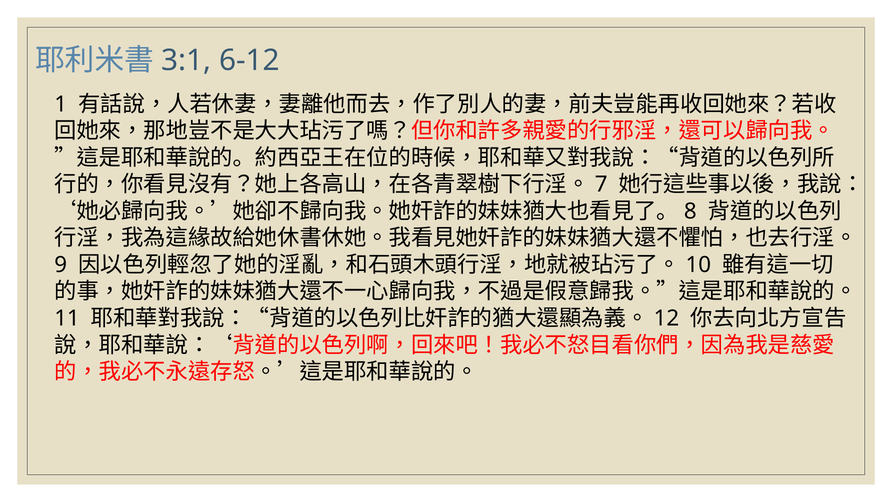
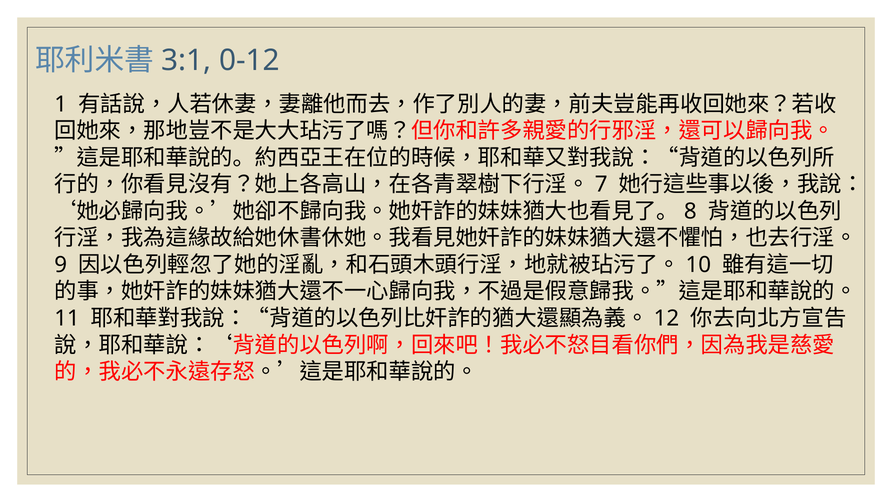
6-12: 6-12 -> 0-12
